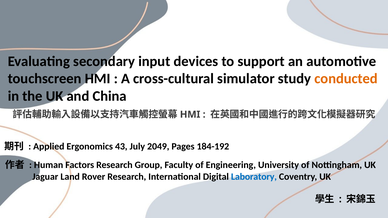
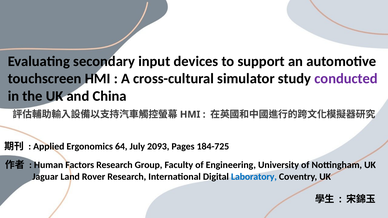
conducted colour: orange -> purple
43: 43 -> 64
2049: 2049 -> 2093
184-192: 184-192 -> 184-725
